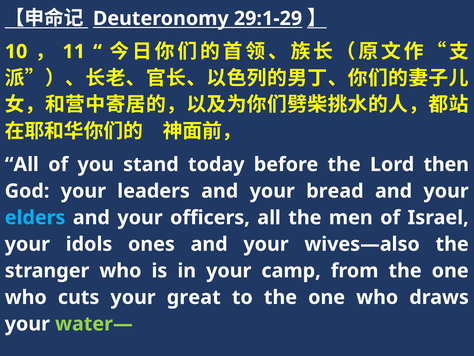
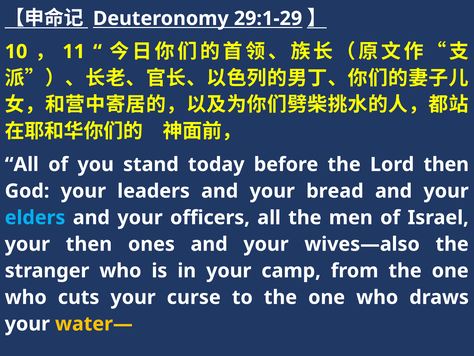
your idols: idols -> then
great: great -> curse
water— colour: light green -> yellow
